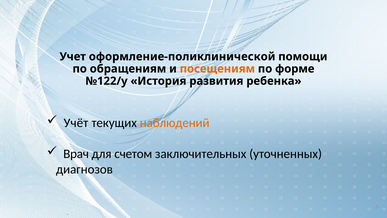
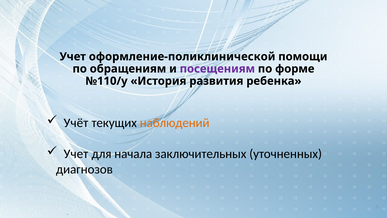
посещениям colour: orange -> purple
№122/у: №122/у -> №110/у
Врач at (76, 154): Врач -> Учет
счетом: счетом -> начала
